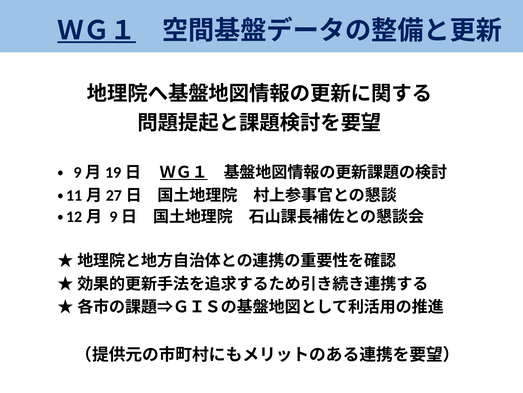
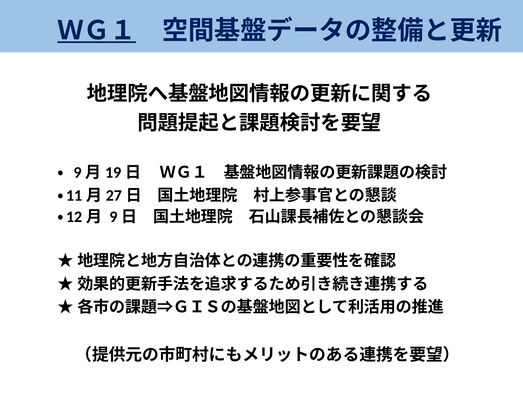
ＷＧ１ at (184, 172) underline: present -> none
